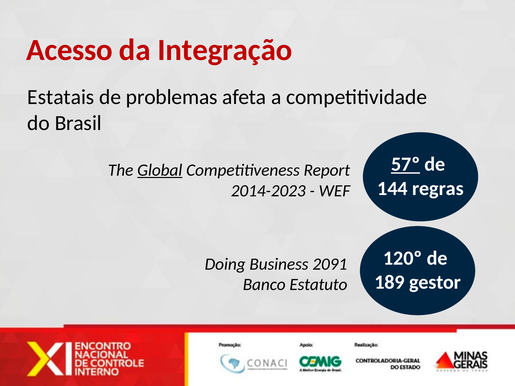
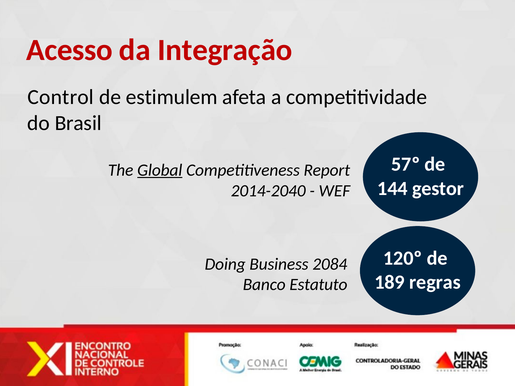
Estatais: Estatais -> Control
problemas: problemas -> estimulem
57º underline: present -> none
regras: regras -> gestor
2014-2023: 2014-2023 -> 2014-2040
2091: 2091 -> 2084
gestor: gestor -> regras
